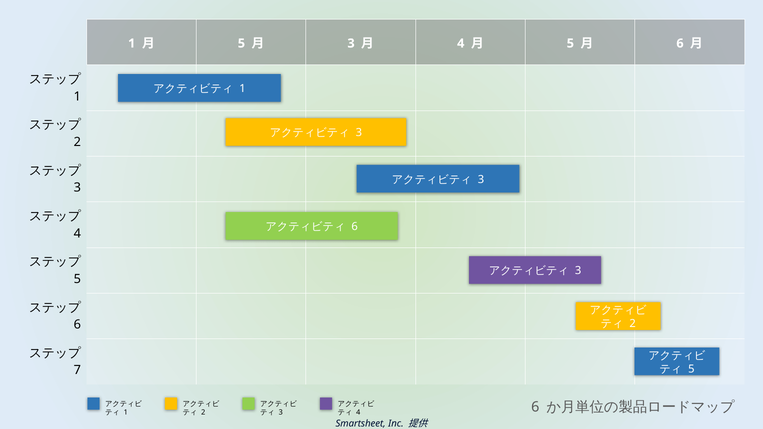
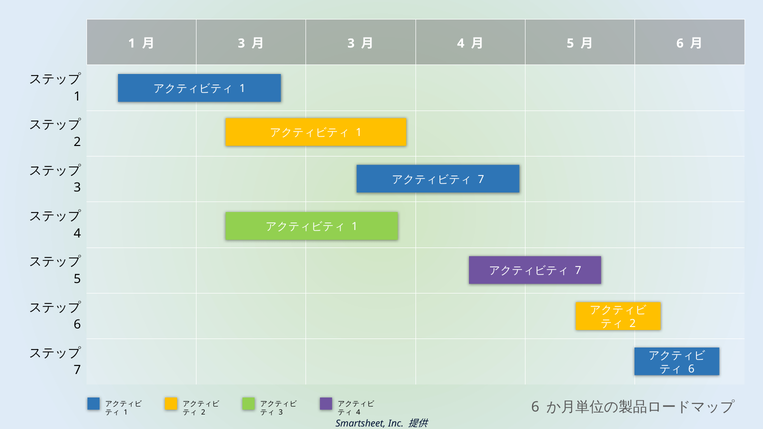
5 at (241, 43): 5 -> 3
3 at (359, 133): 3 -> 1
3 at (481, 179): 3 -> 7
6 at (355, 227): 6 -> 1
3 at (578, 271): 3 -> 7
5 at (691, 369): 5 -> 6
